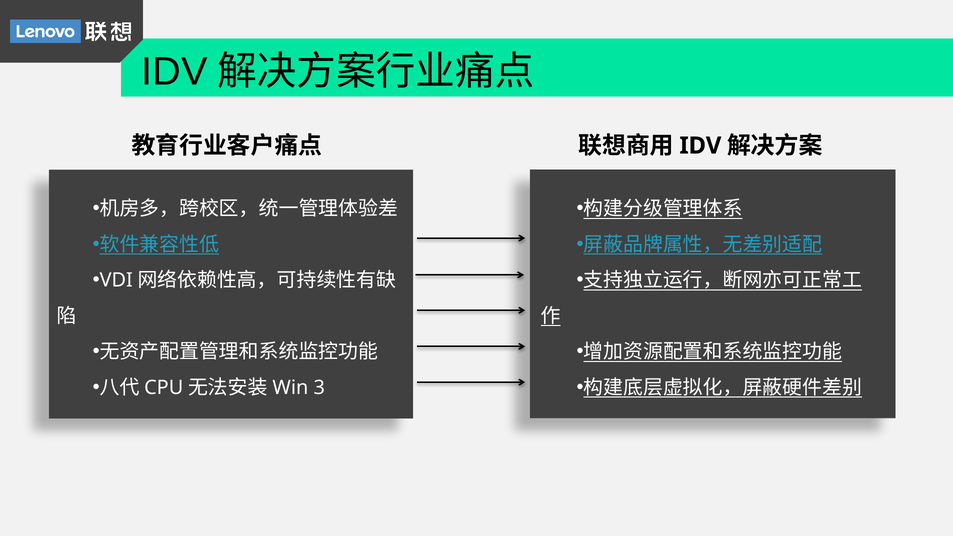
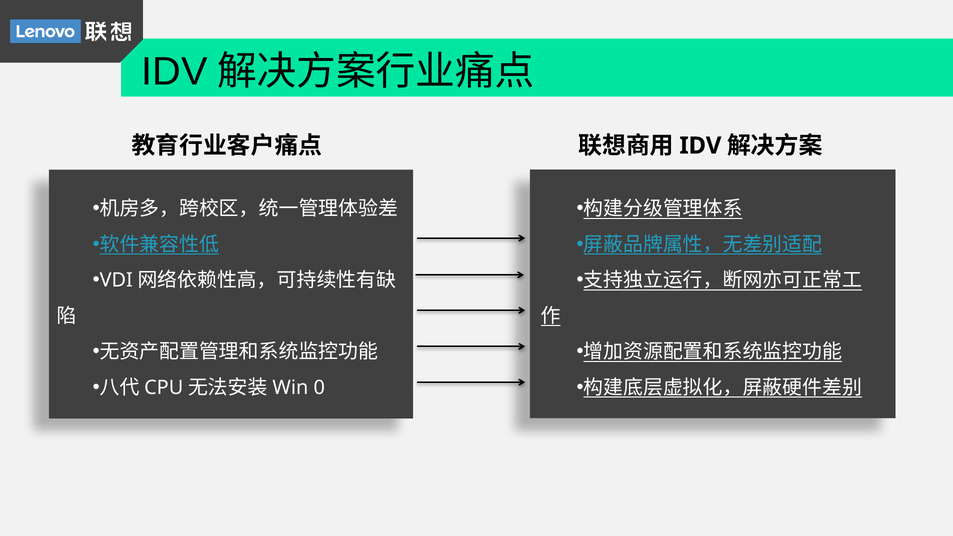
3: 3 -> 0
